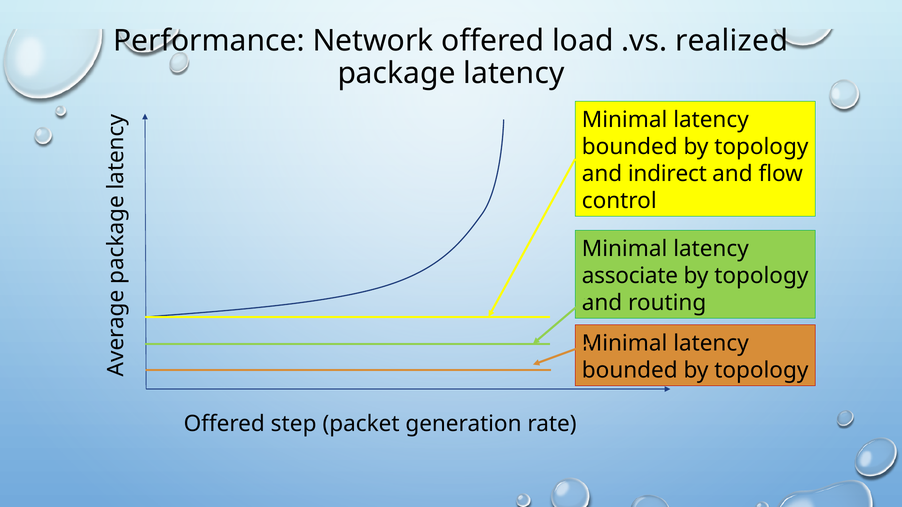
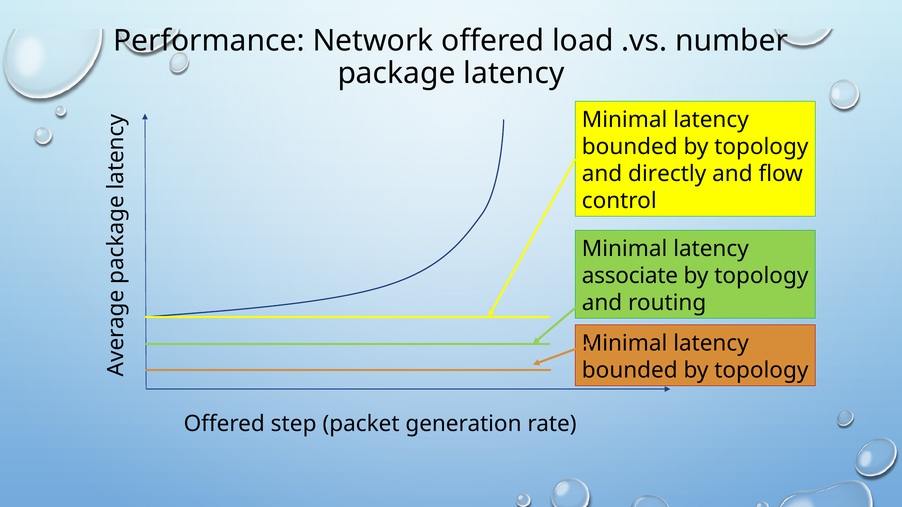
realized: realized -> number
indirect: indirect -> directly
